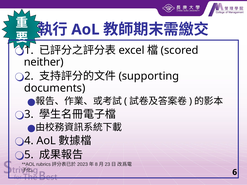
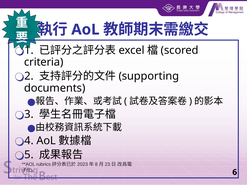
neither: neither -> criteria
